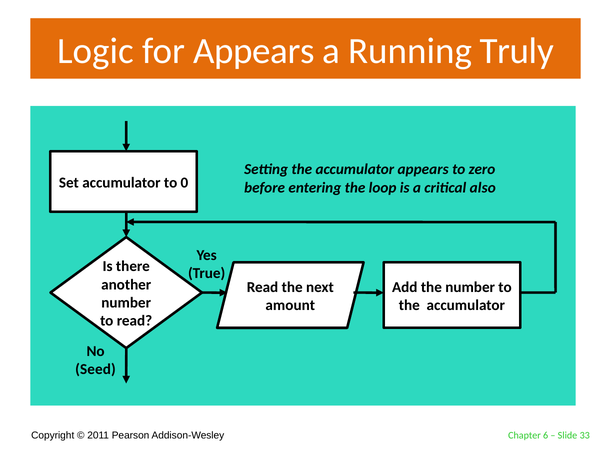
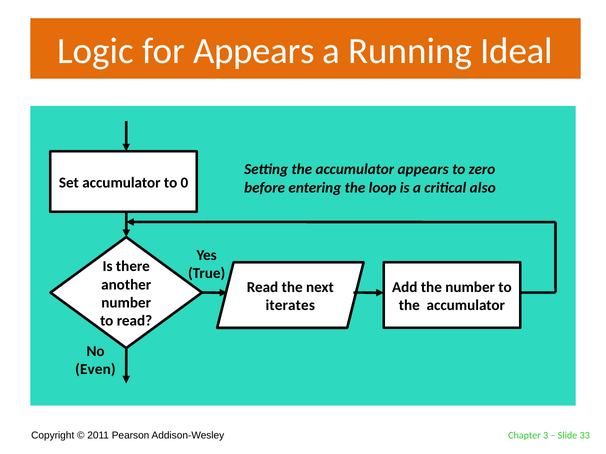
Truly: Truly -> Ideal
amount: amount -> iterates
Seed: Seed -> Even
6: 6 -> 3
